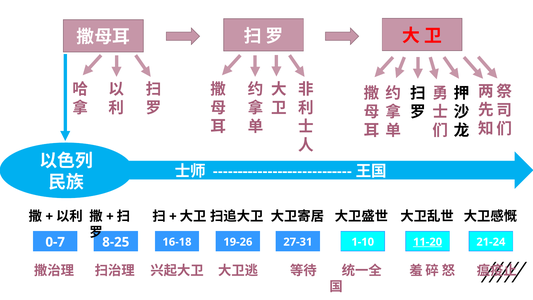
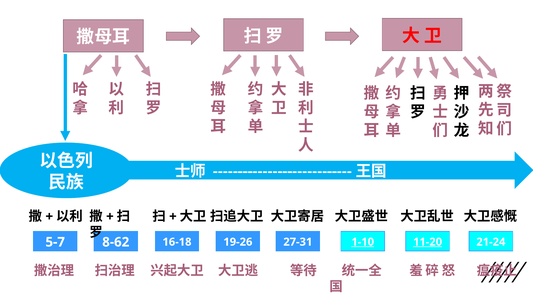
0-7: 0-7 -> 5-7
8-25: 8-25 -> 8-62
1-10 underline: none -> present
